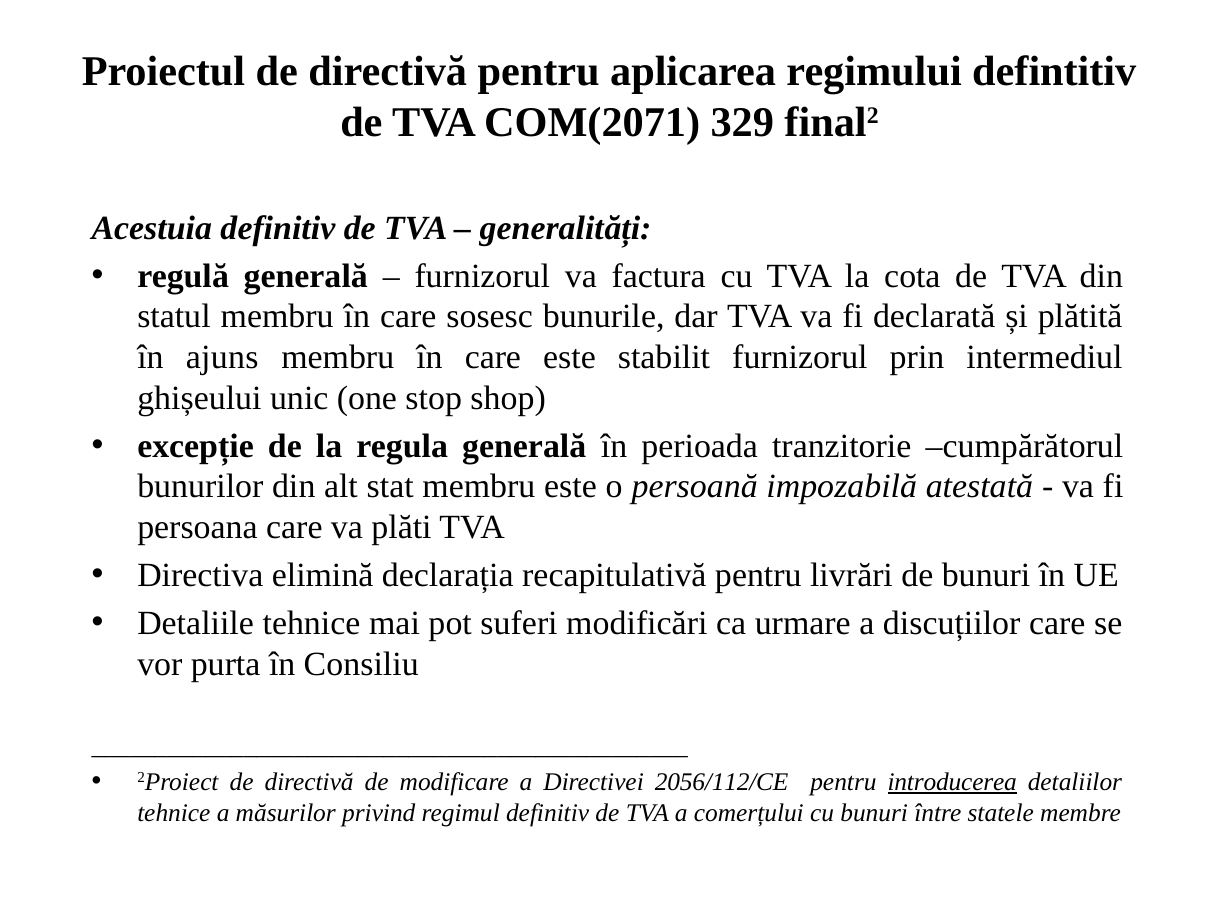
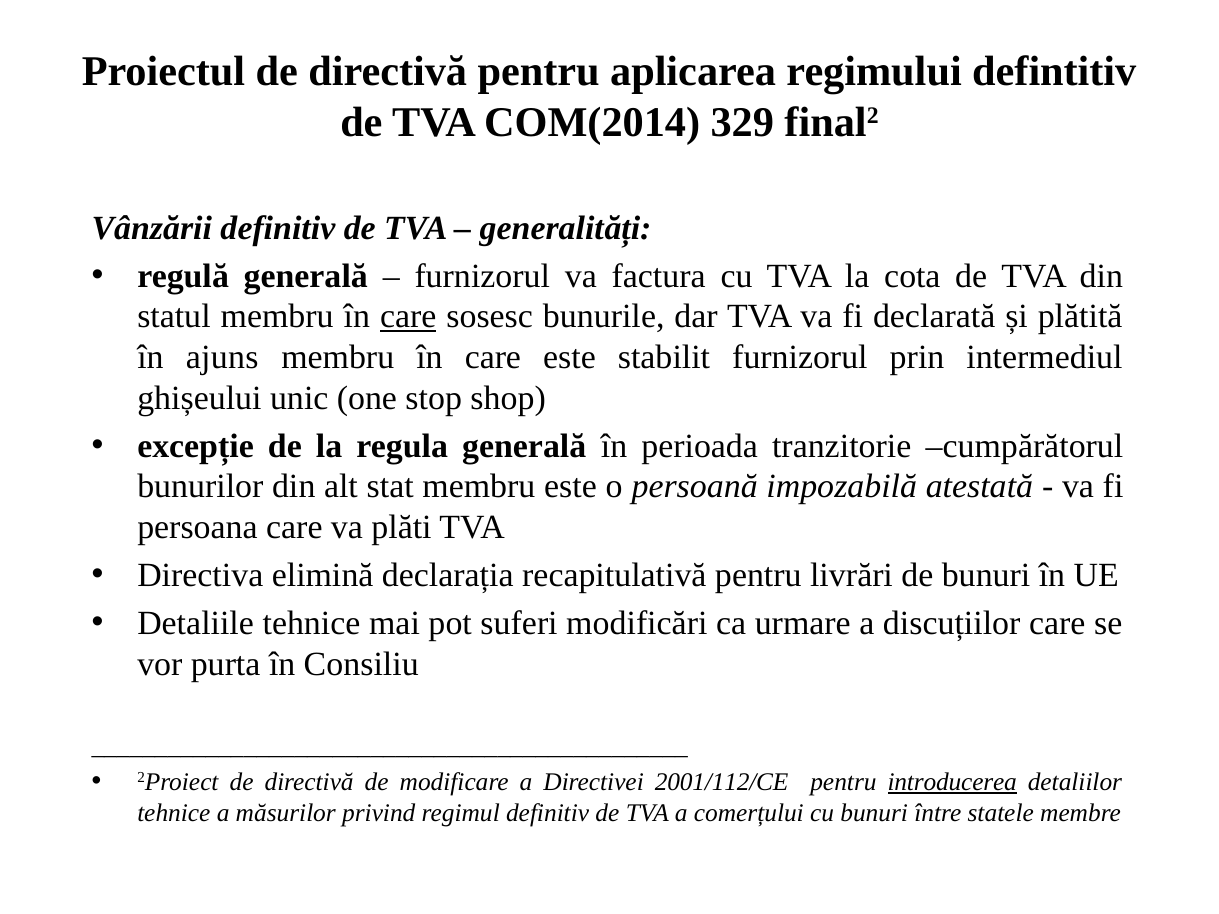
COM(2071: COM(2071 -> COM(2014
Acestuia: Acestuia -> Vânzării
care at (408, 317) underline: none -> present
2056/112/CE: 2056/112/CE -> 2001/112/CE
